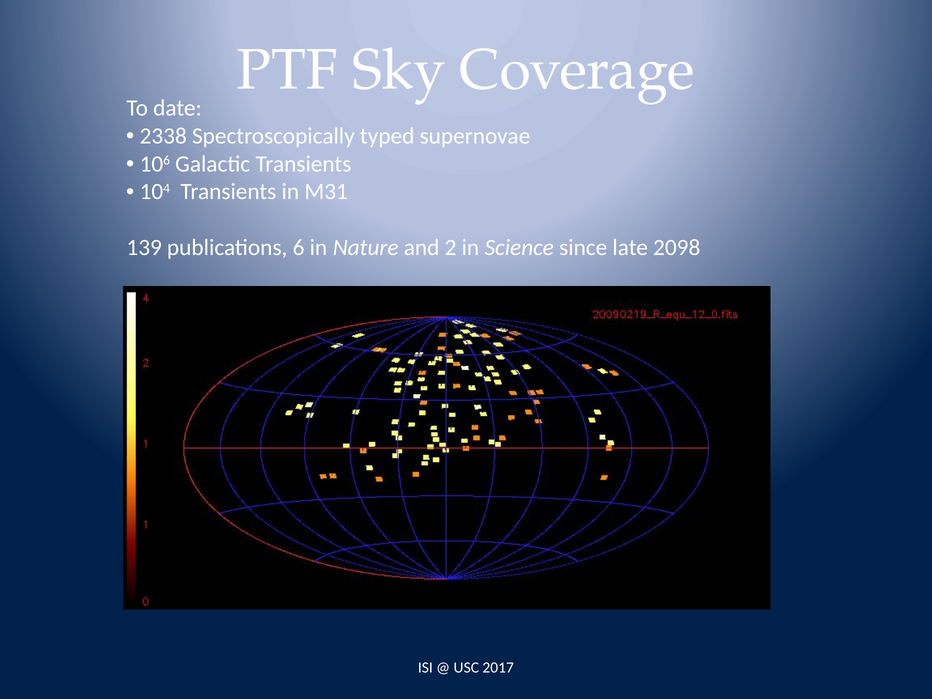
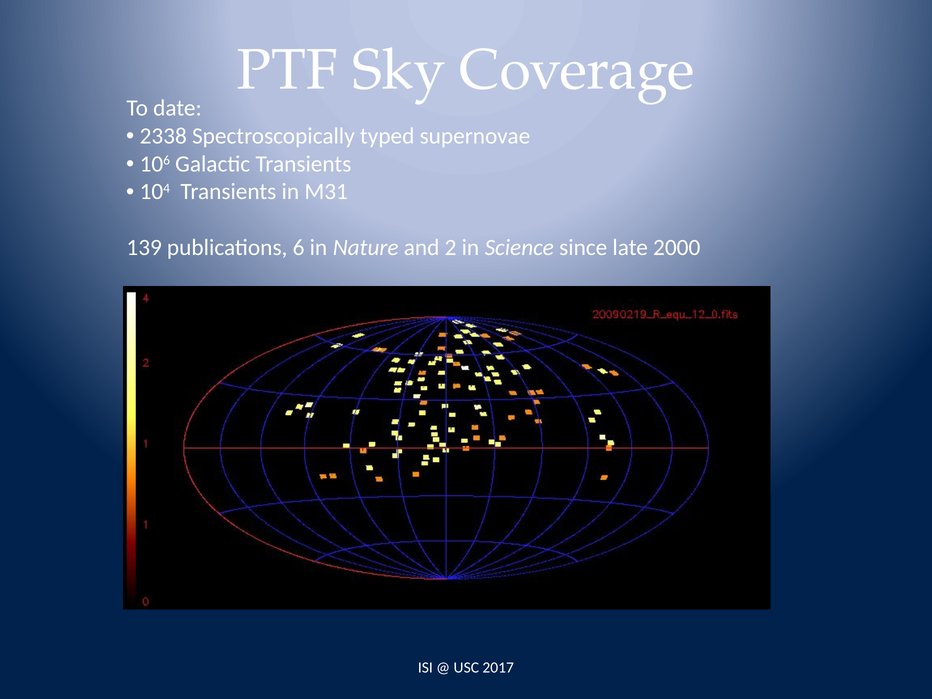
2098: 2098 -> 2000
